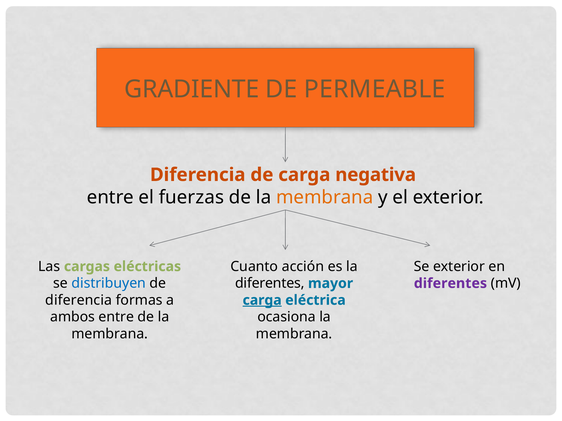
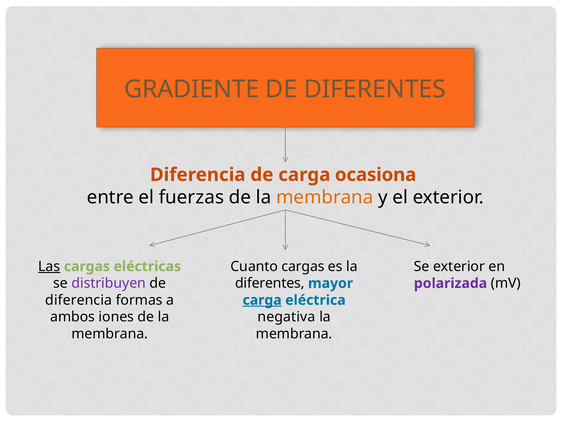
DE PERMEABLE: PERMEABLE -> DIFERENTES
negativa: negativa -> ocasiona
Las underline: none -> present
Cuanto acción: acción -> cargas
distribuyen colour: blue -> purple
diferentes at (450, 284): diferentes -> polarizada
ambos entre: entre -> iones
ocasiona: ocasiona -> negativa
